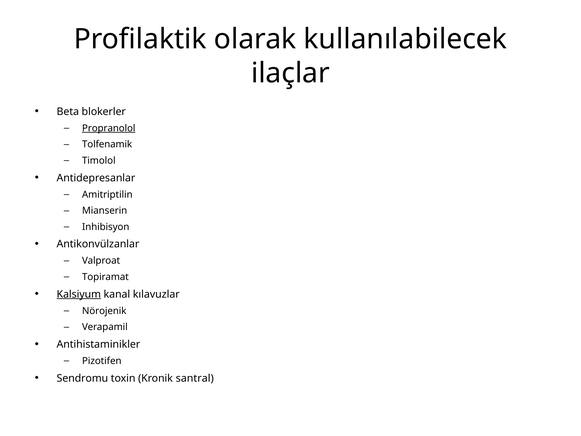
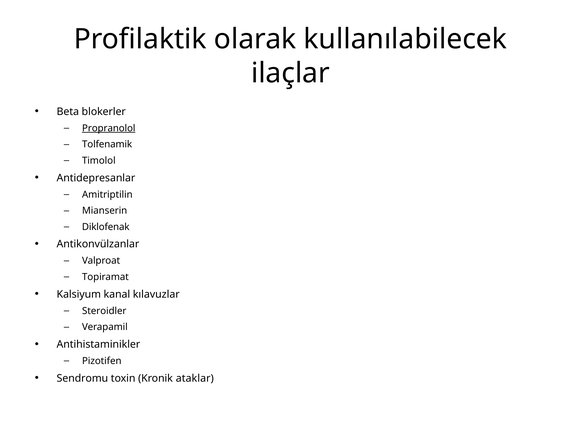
Inhibisyon: Inhibisyon -> Diklofenak
Kalsiyum underline: present -> none
Nörojenik: Nörojenik -> Steroidler
santral: santral -> ataklar
